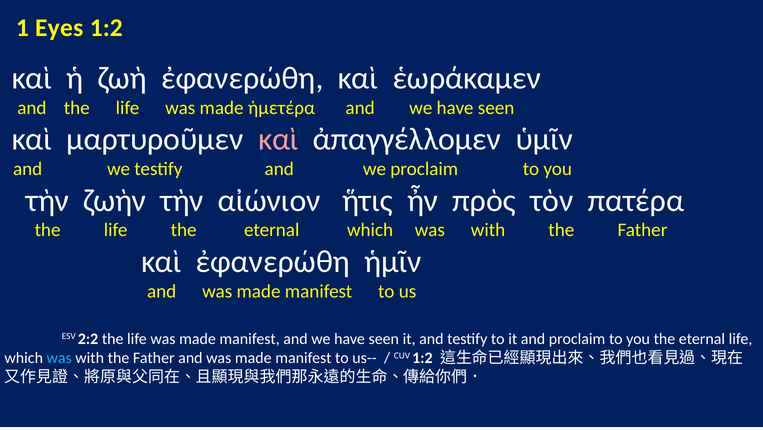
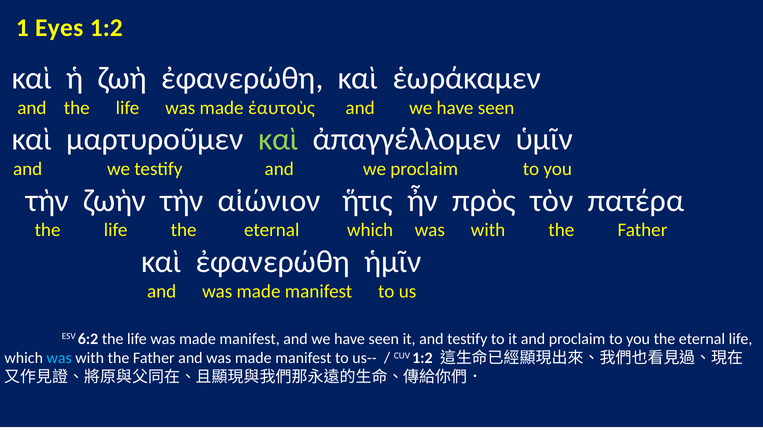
ἡμετέρα: ἡμετέρα -> ἑαυτοὺς
καὶ at (278, 139) colour: pink -> light green
2:2: 2:2 -> 6:2
